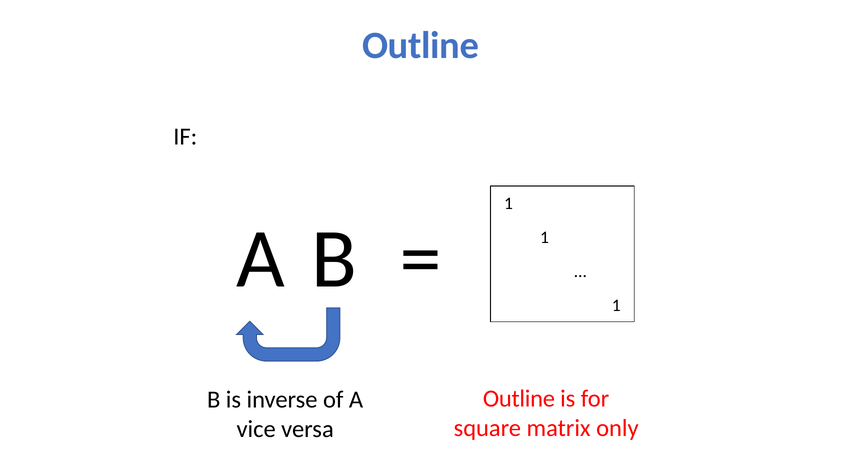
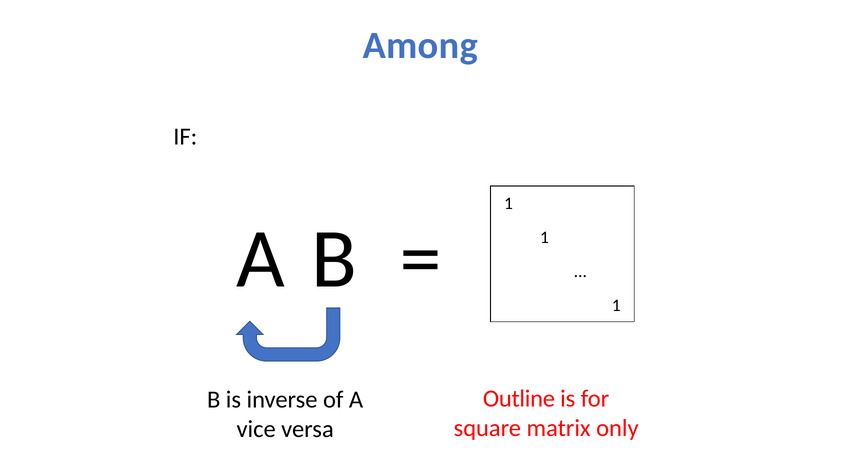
Outline at (421, 45): Outline -> Among
